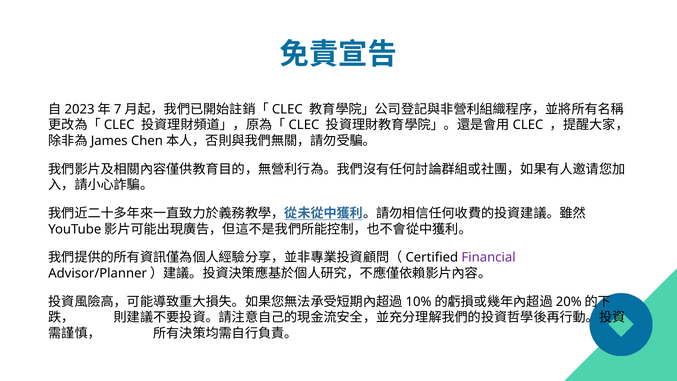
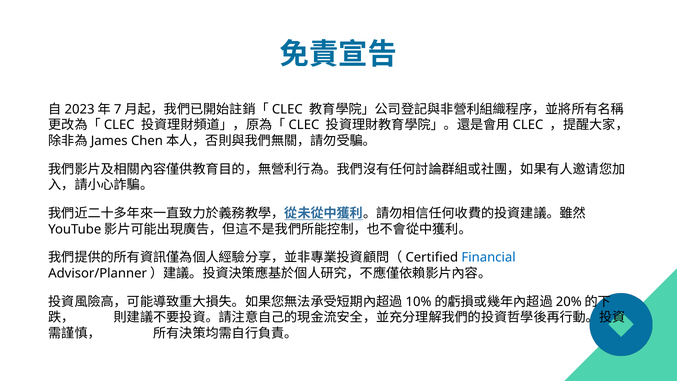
Financial colour: purple -> blue
